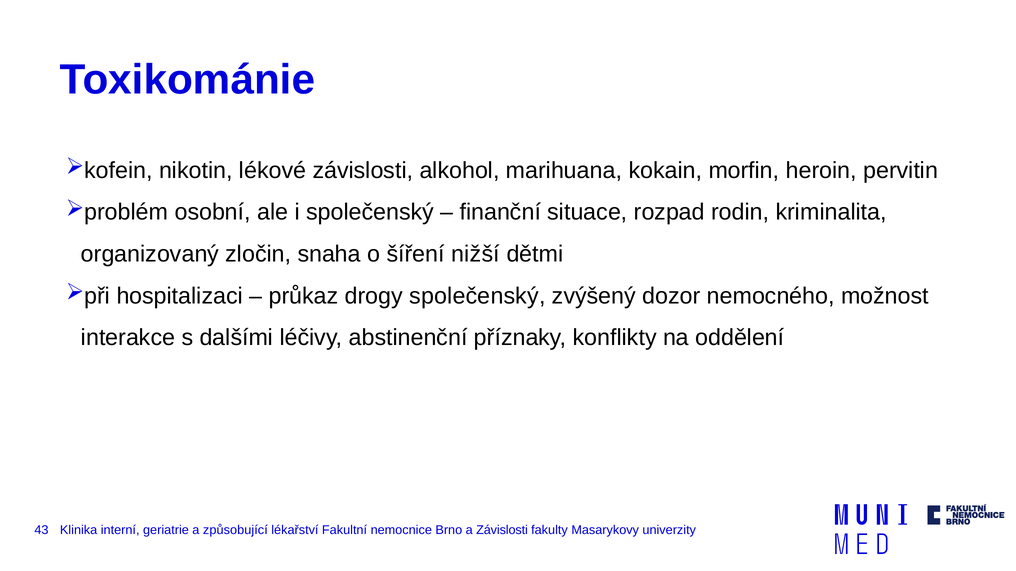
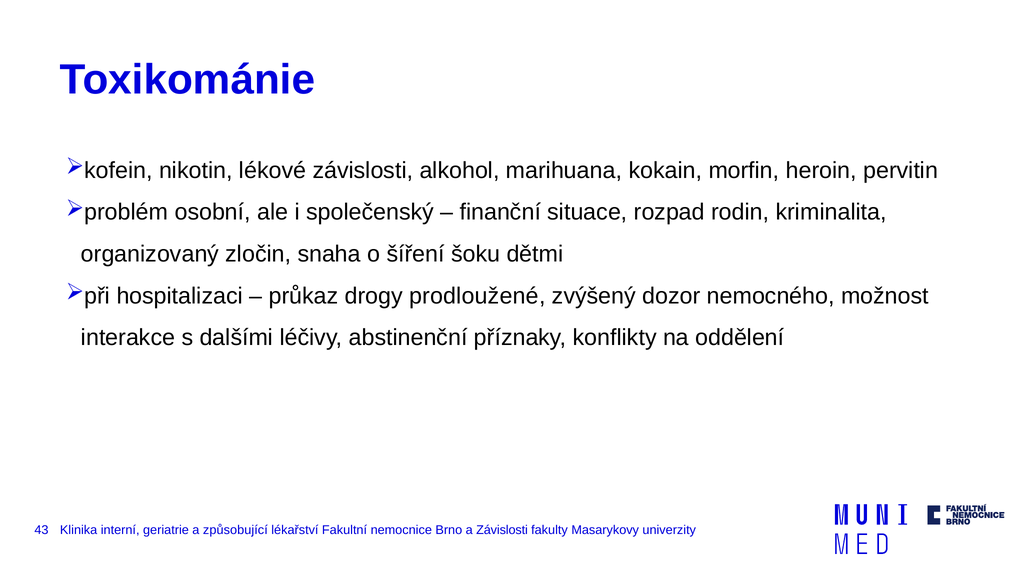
nižší: nižší -> šoku
drogy společenský: společenský -> prodloužené
